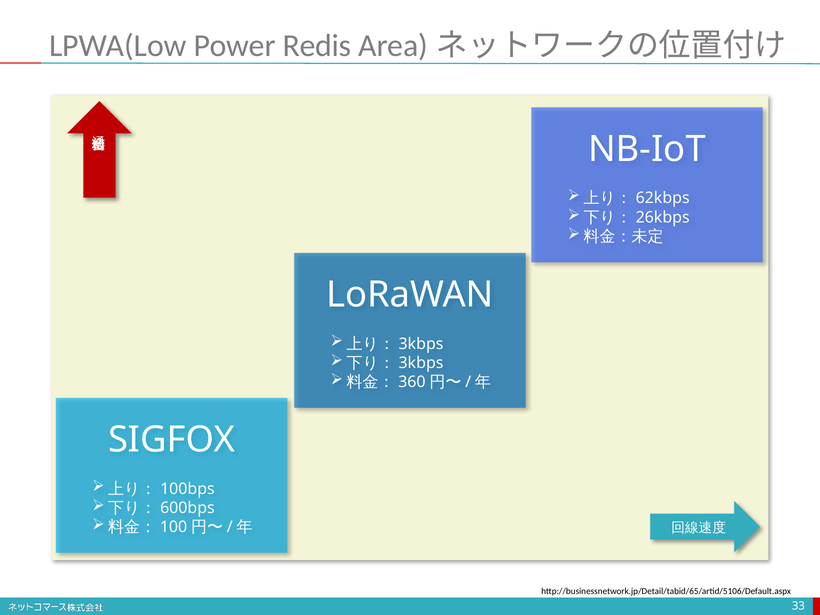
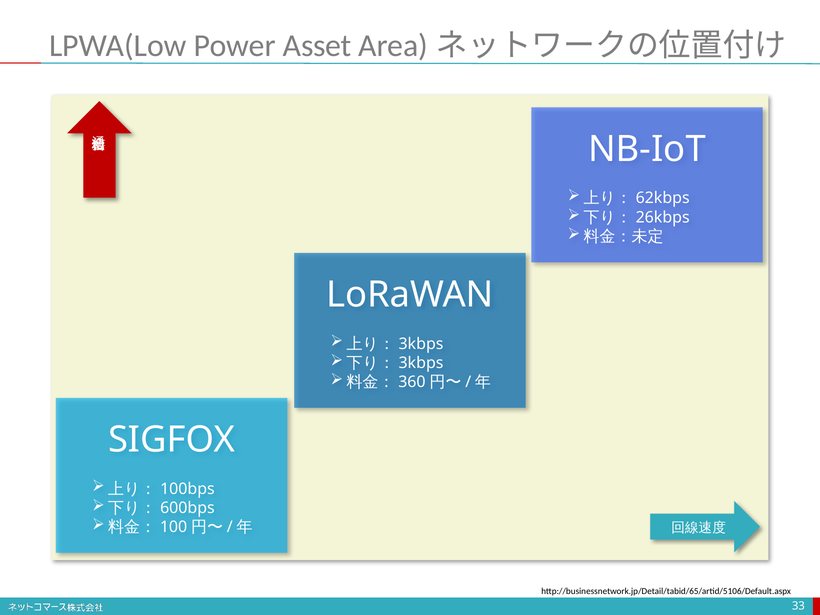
Redis: Redis -> Asset
